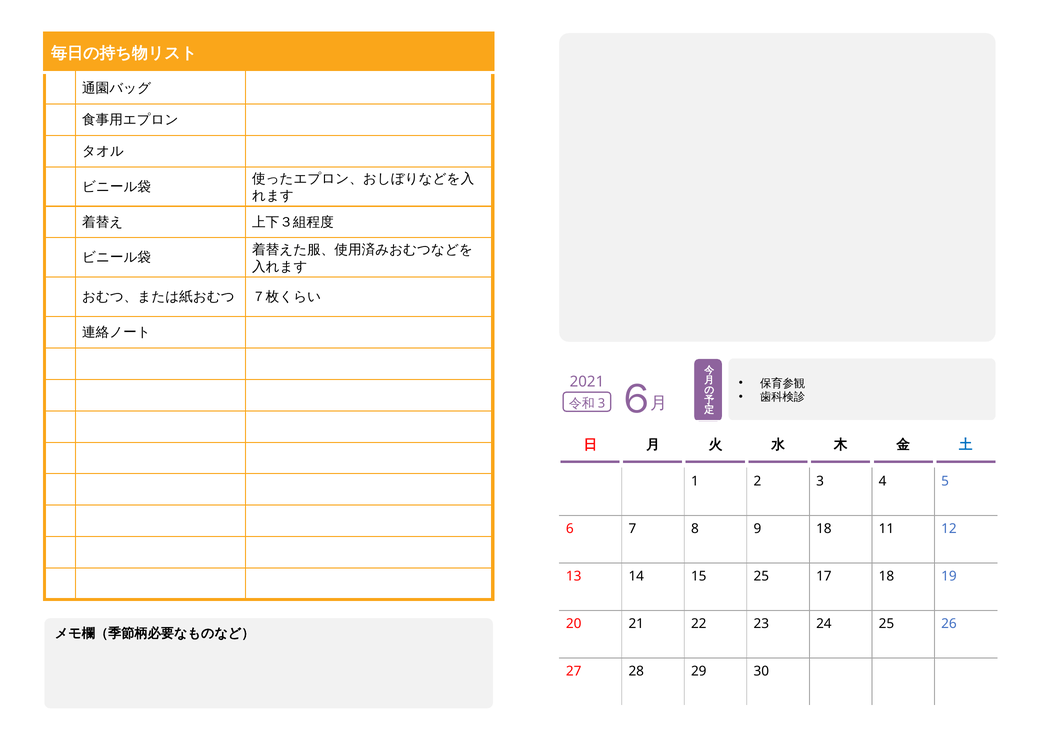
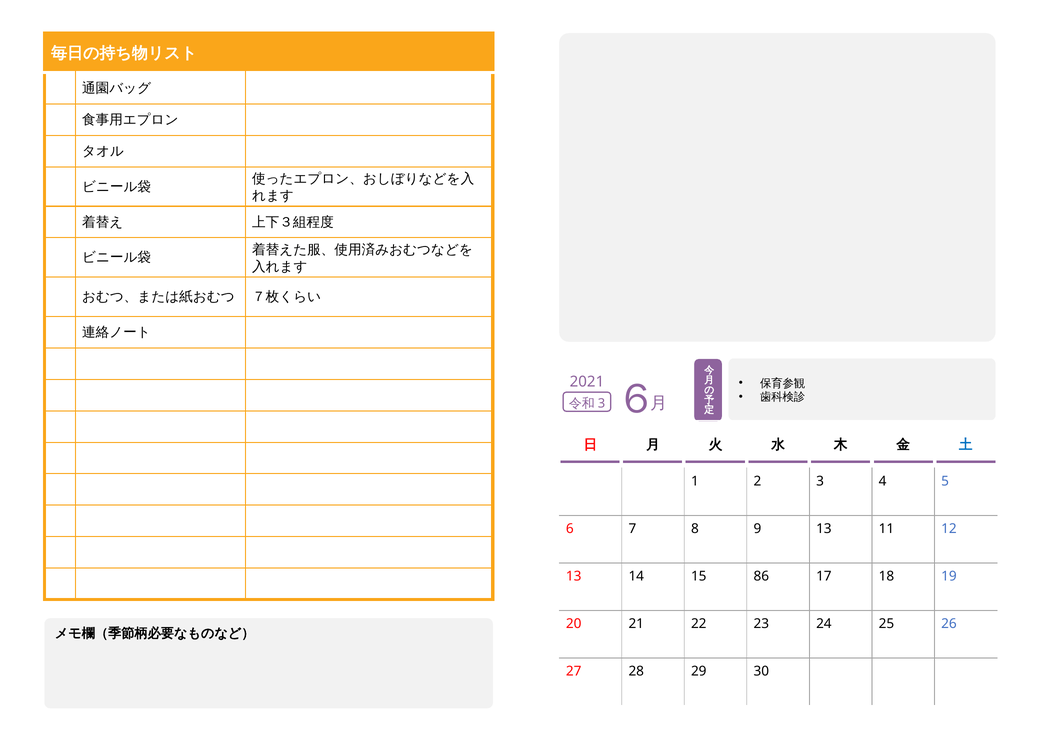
9 18: 18 -> 13
15 25: 25 -> 86
